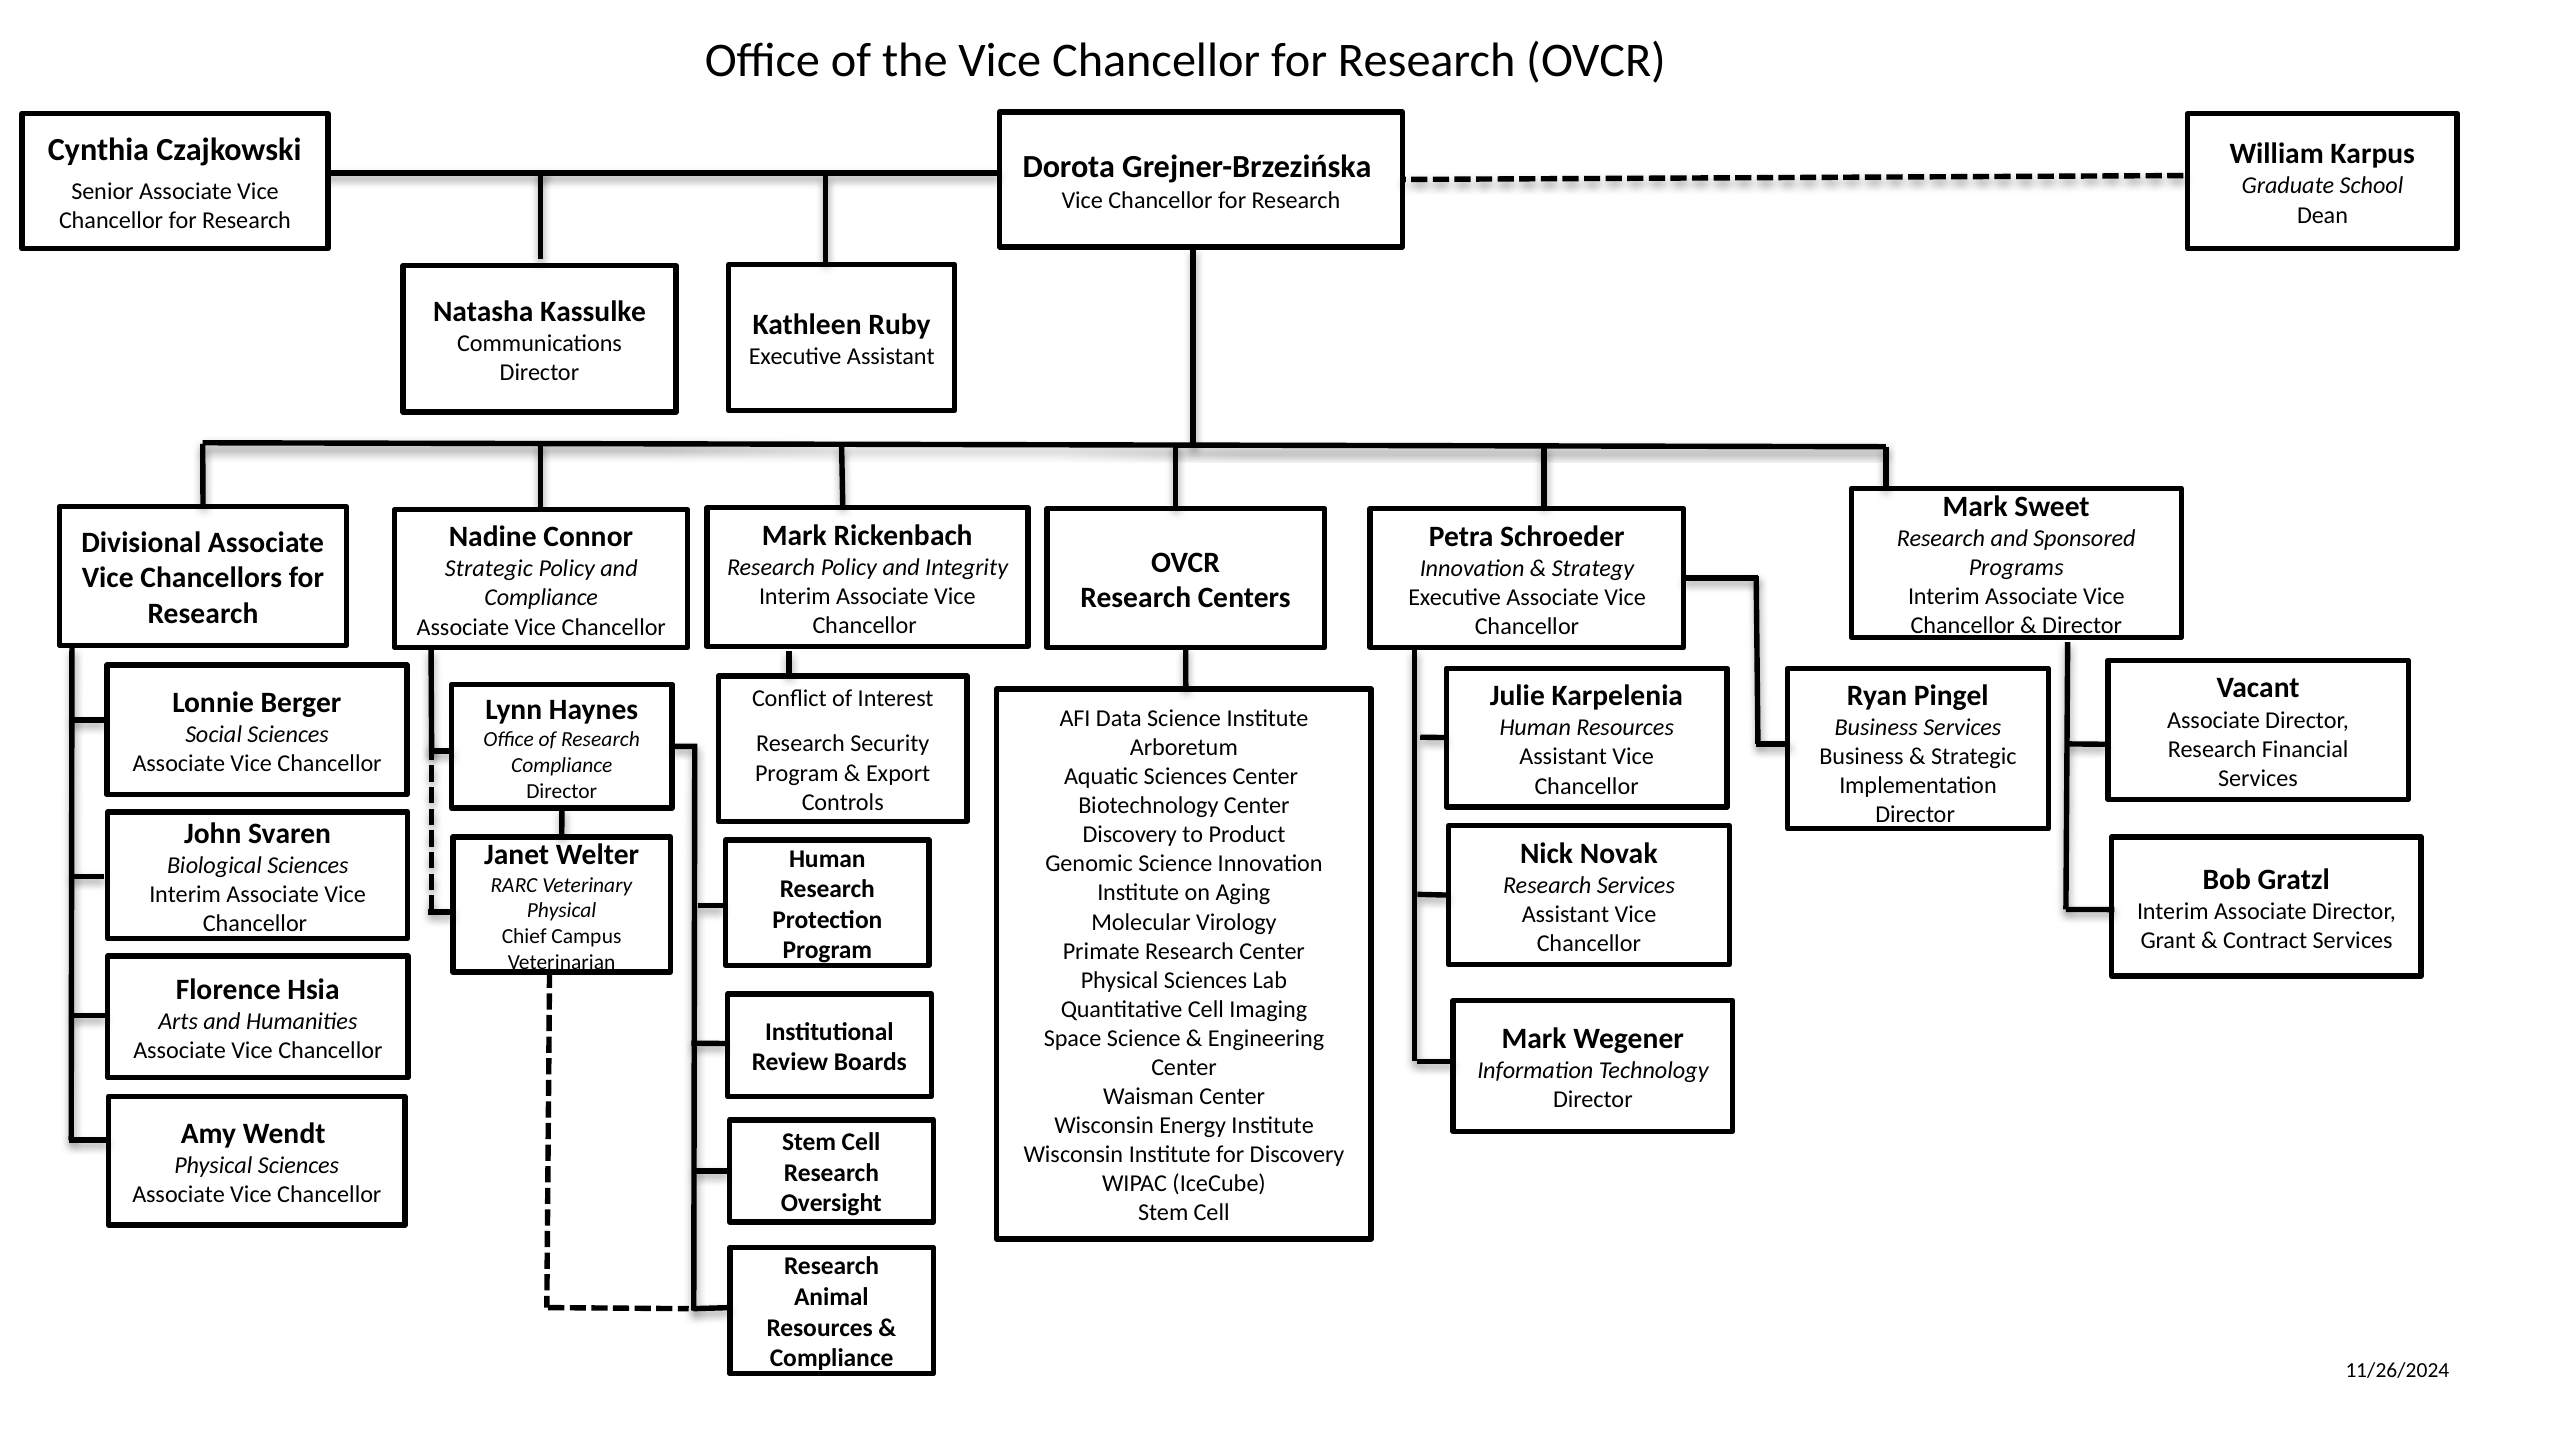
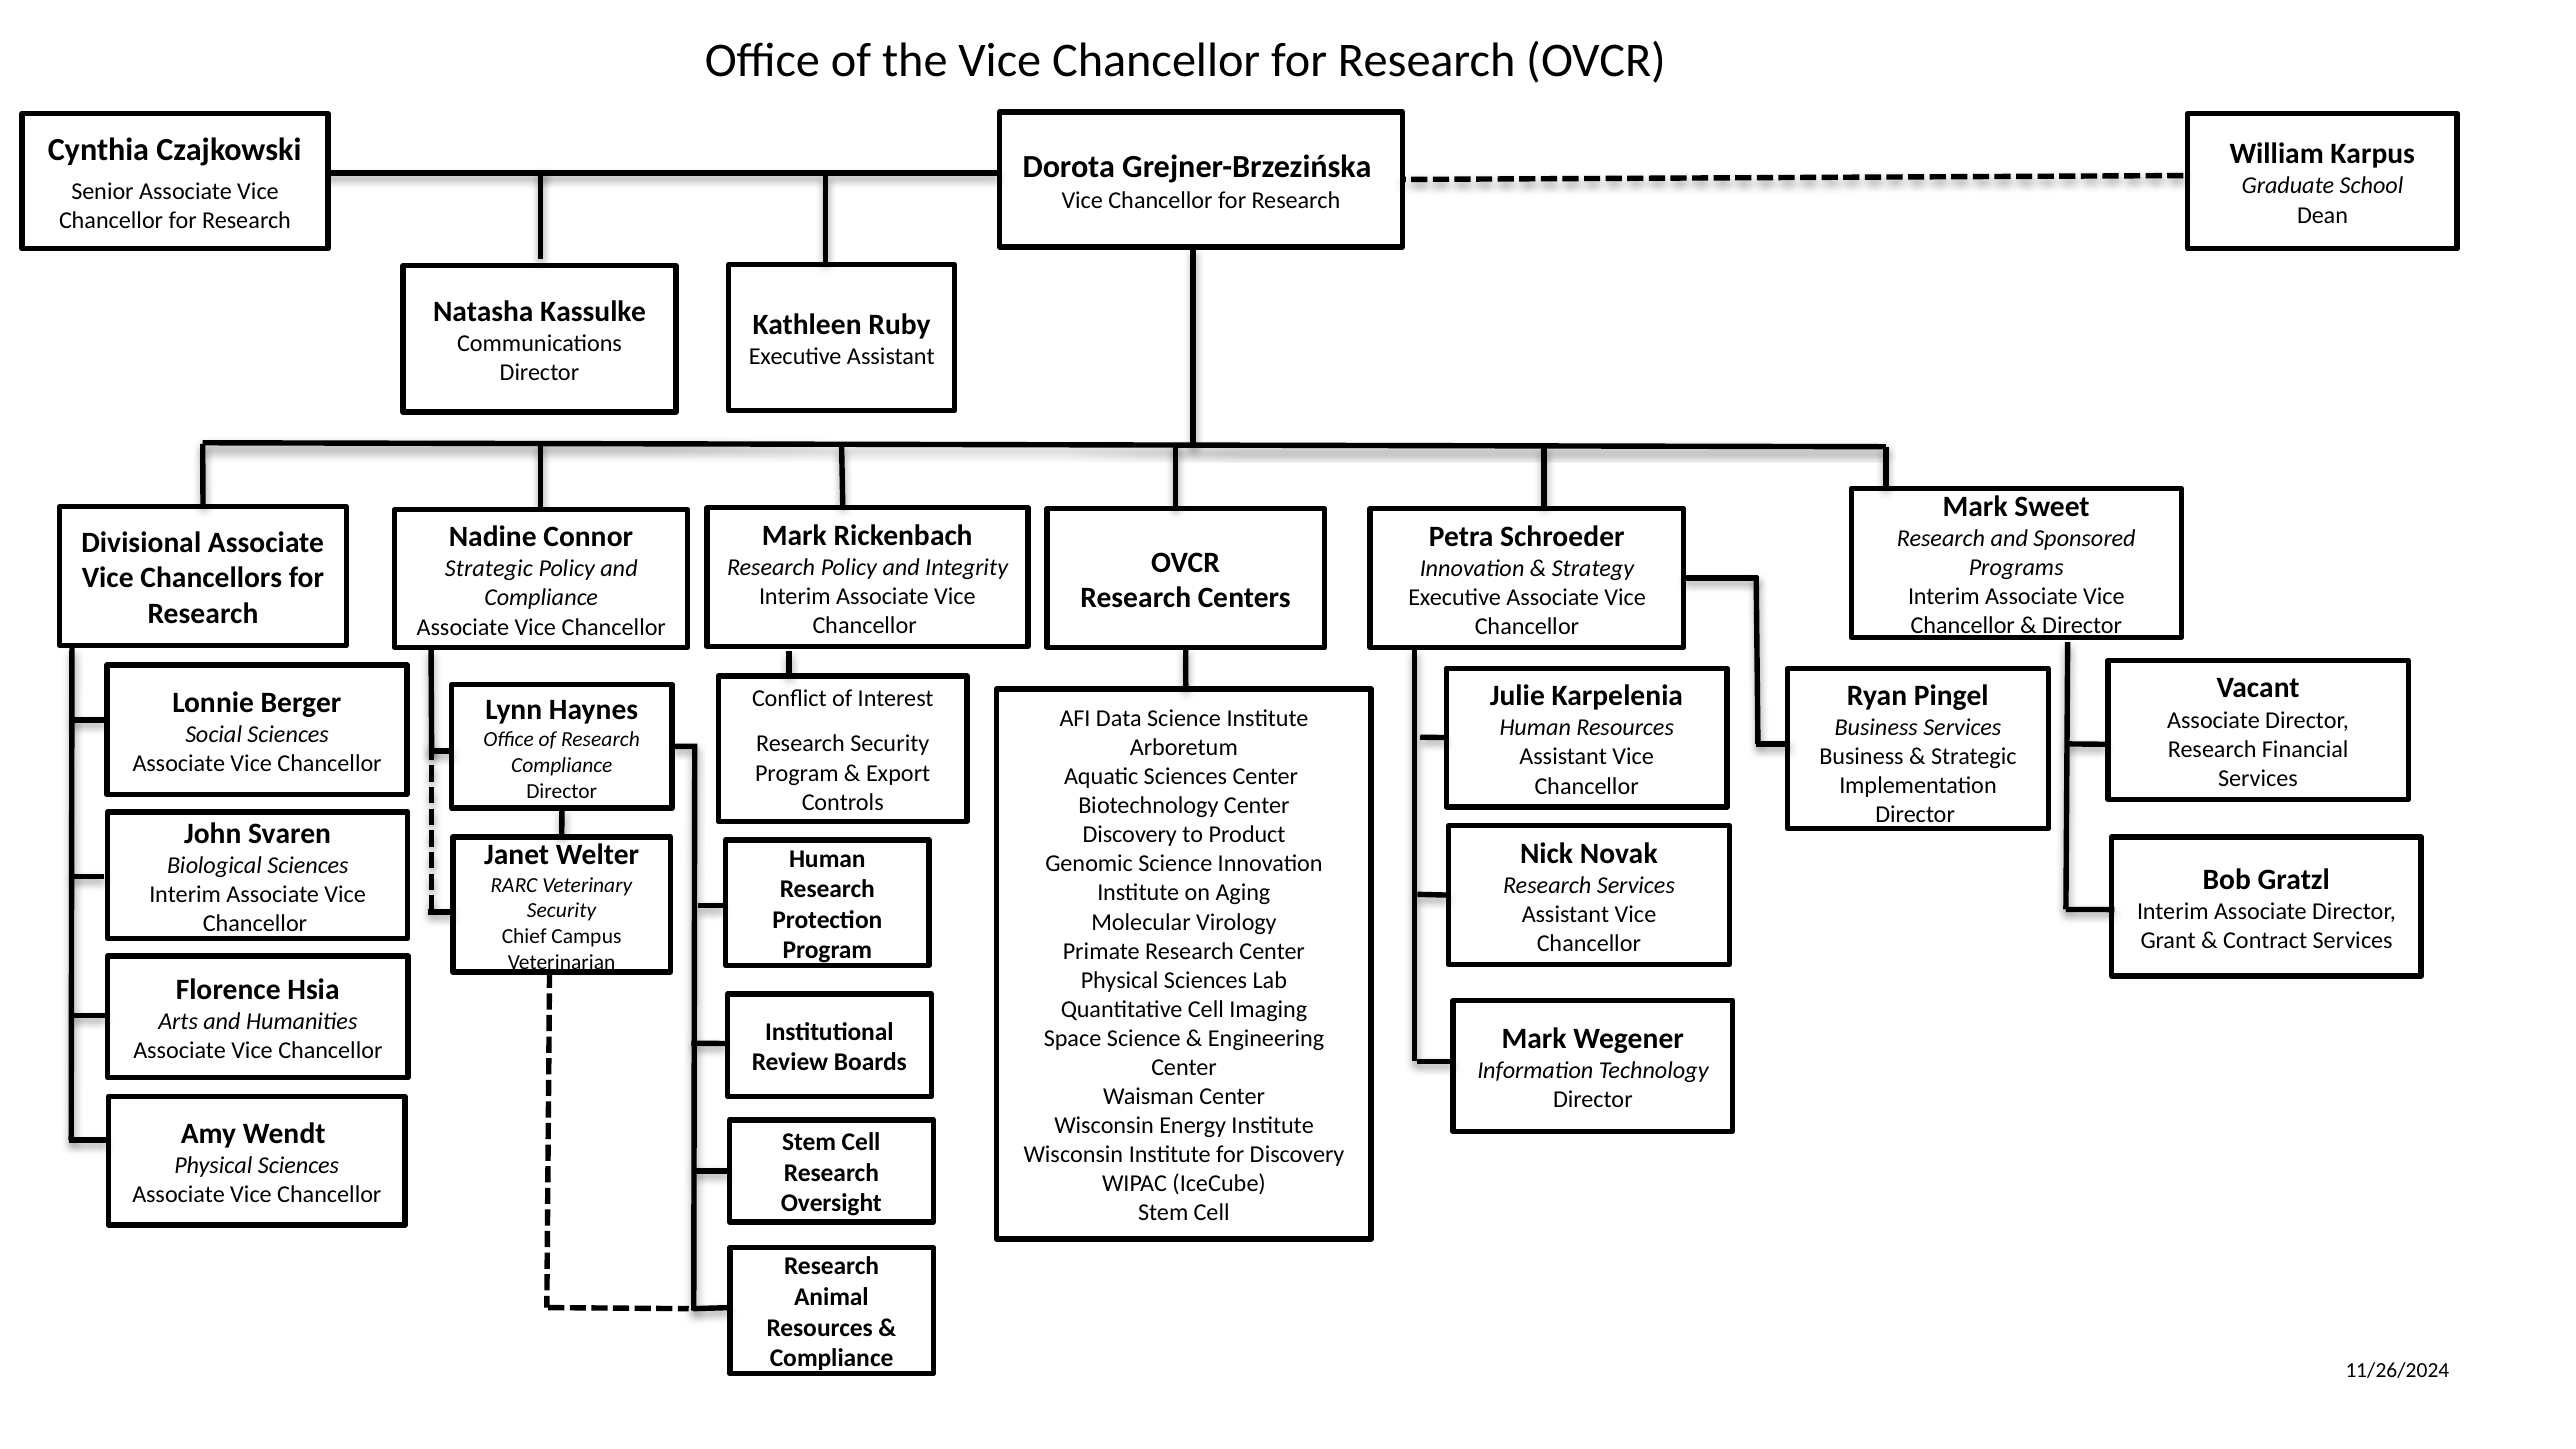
Physical at (562, 911): Physical -> Security
